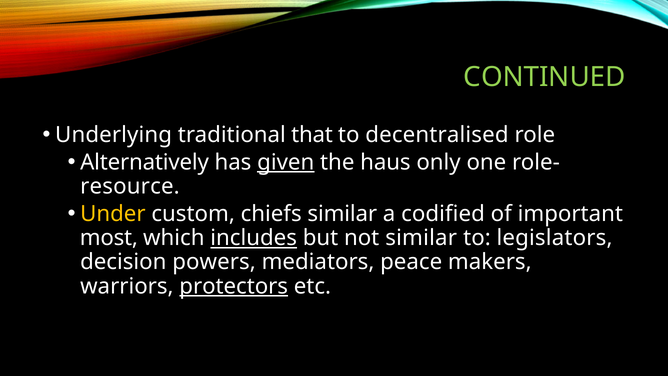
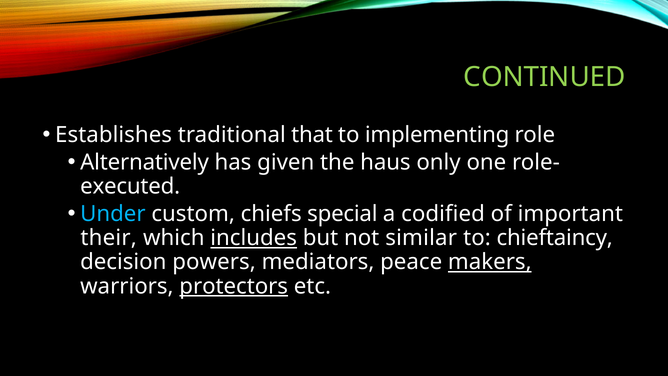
Underlying: Underlying -> Establishes
decentralised: decentralised -> implementing
given underline: present -> none
resource: resource -> executed
Under colour: yellow -> light blue
chiefs similar: similar -> special
most: most -> their
legislators: legislators -> chieftaincy
makers underline: none -> present
